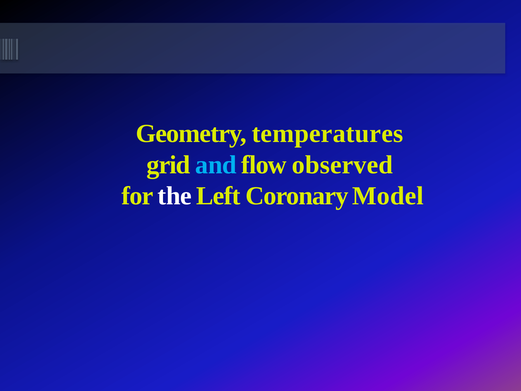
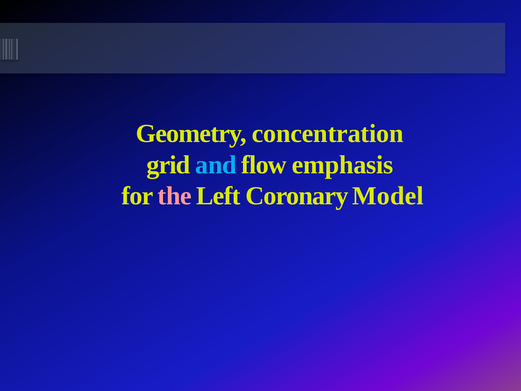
temperatures: temperatures -> concentration
observed: observed -> emphasis
the colour: white -> pink
